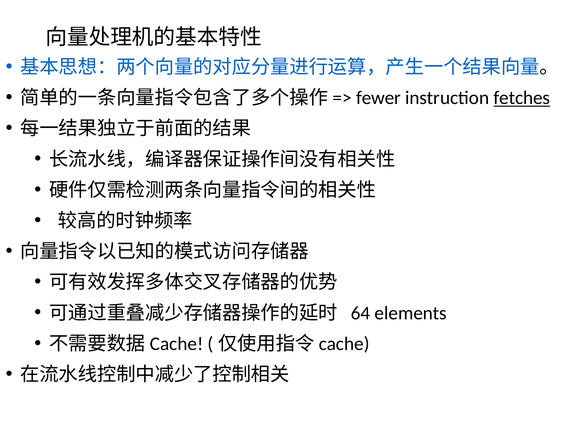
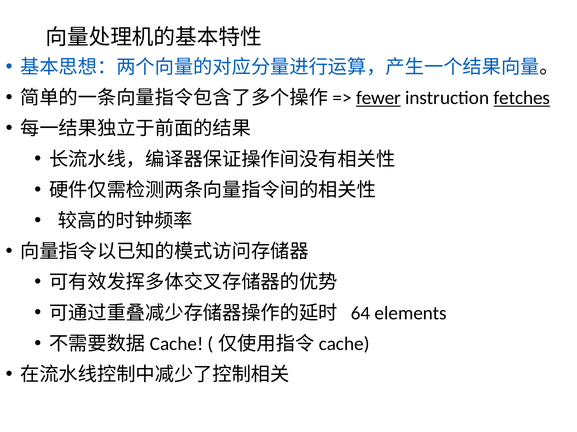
fewer underline: none -> present
